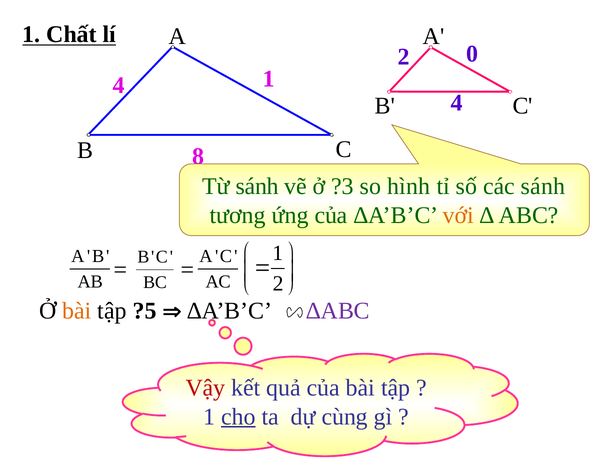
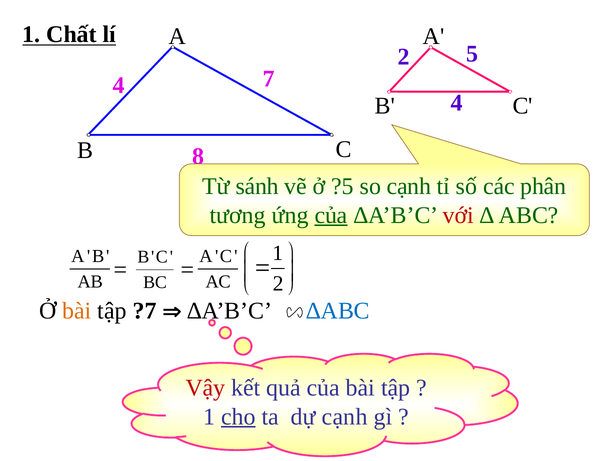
0: 0 -> 5
4 1: 1 -> 7
?3: ?3 -> ?5
so hình: hình -> cạnh
các sánh: sánh -> phân
của at (331, 215) underline: none -> present
với colour: orange -> red
?5: ?5 -> ?7
∆ABC colour: purple -> blue
dự cùng: cùng -> cạnh
